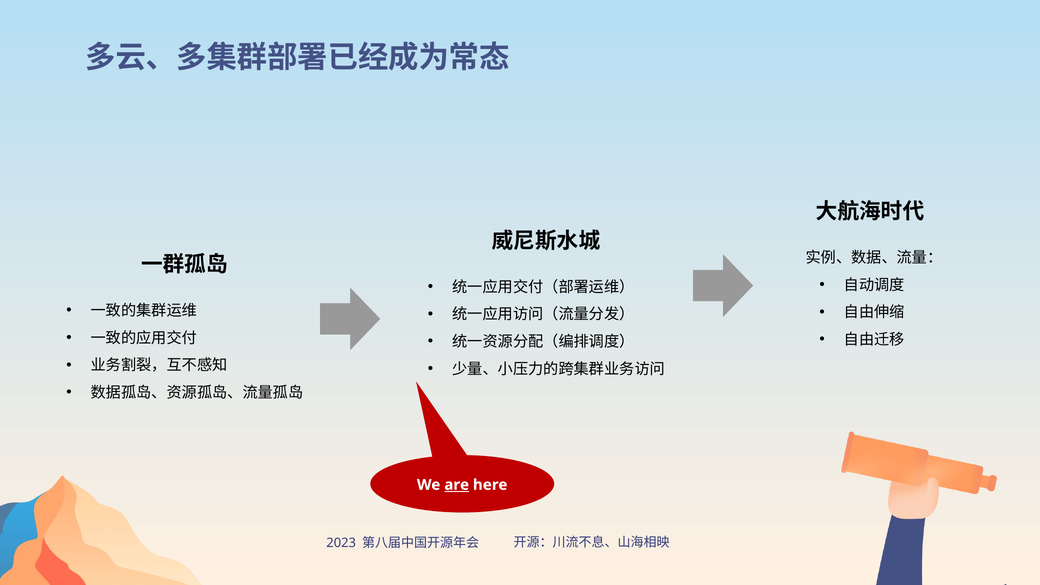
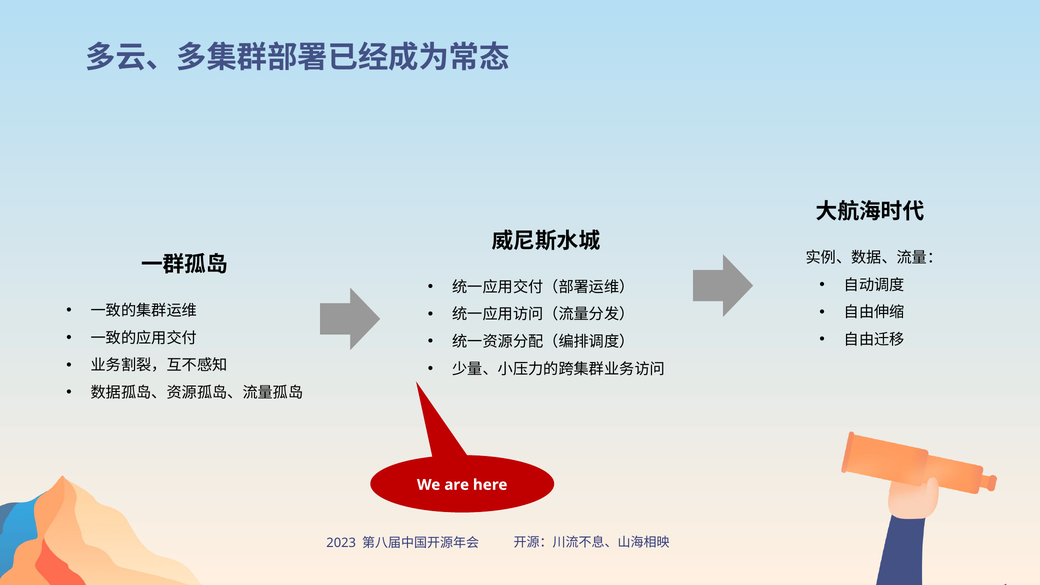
are underline: present -> none
